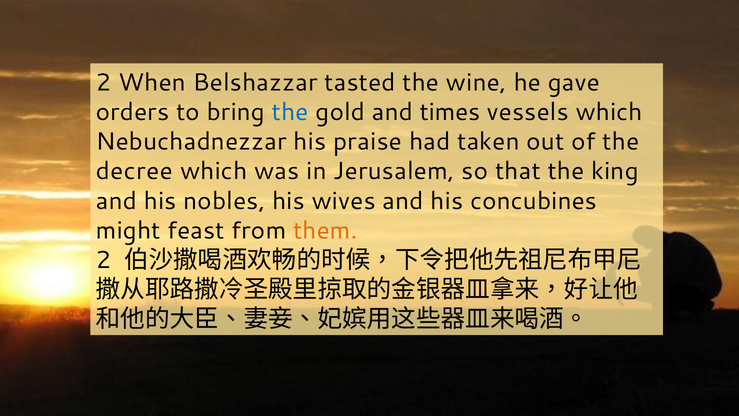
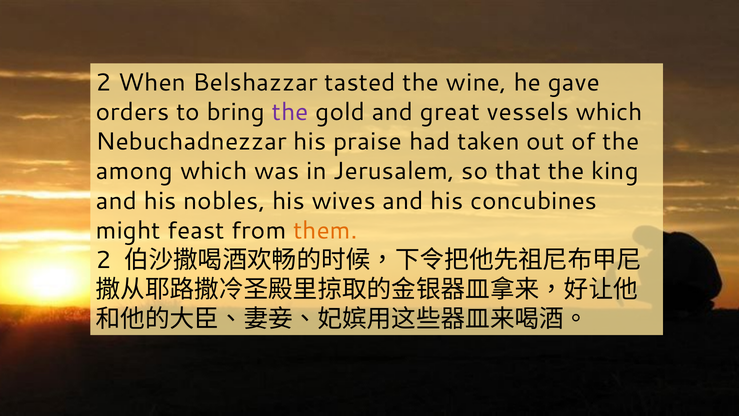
the at (290, 112) colour: blue -> purple
times: times -> great
decree: decree -> among
